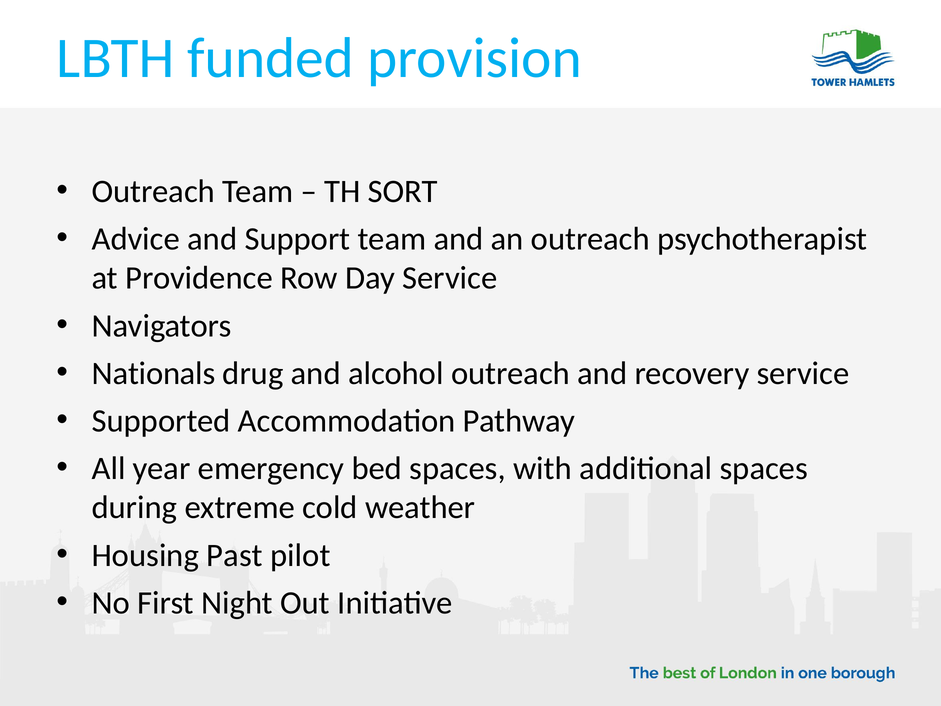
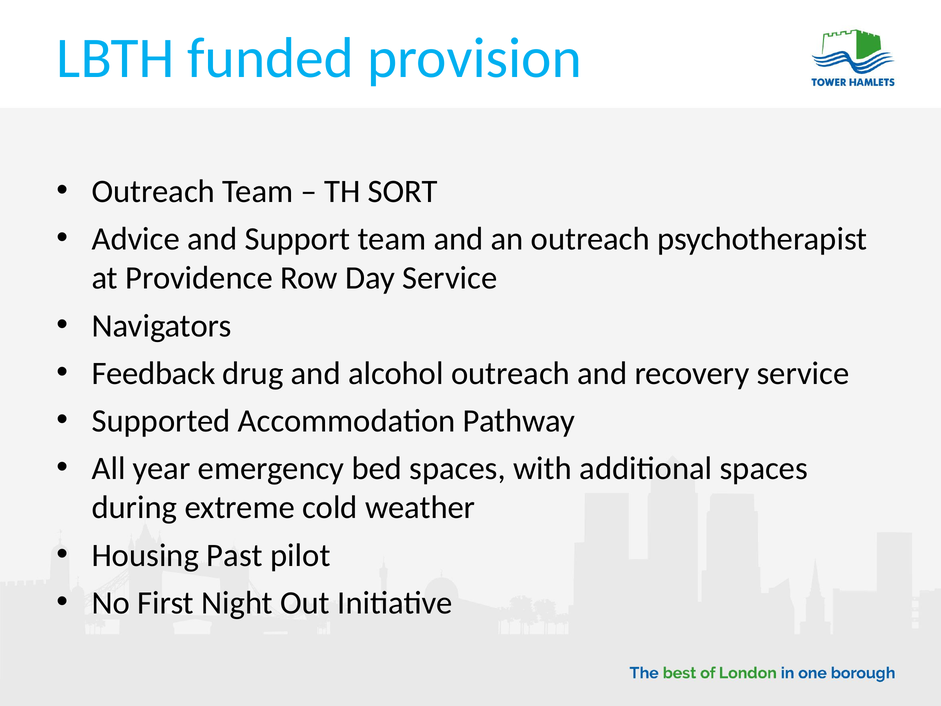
Nationals: Nationals -> Feedback
